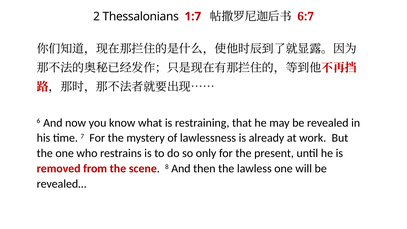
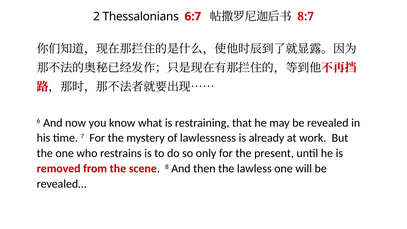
1:7: 1:7 -> 6:7
6:7: 6:7 -> 8:7
